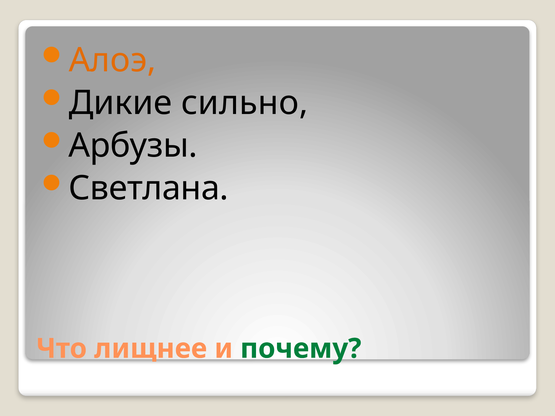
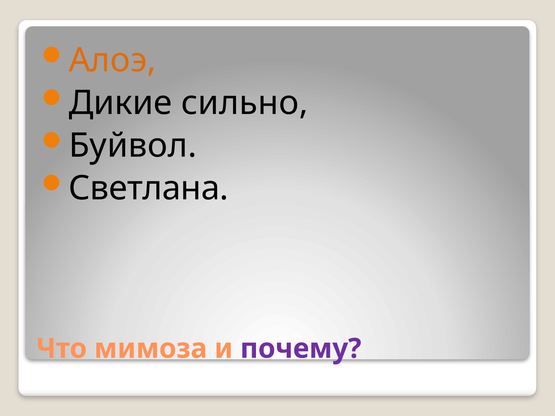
Арбузы: Арбузы -> Буйвол
лищнее: лищнее -> мимоза
почему colour: green -> purple
